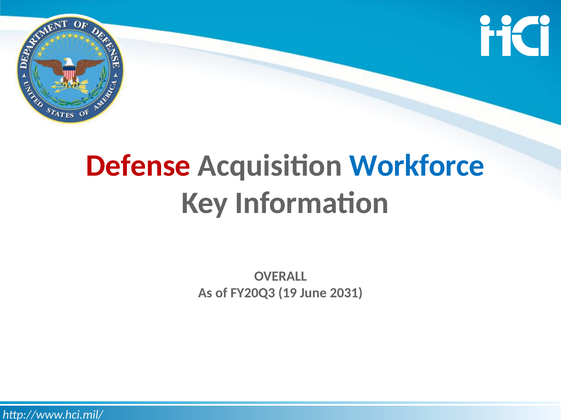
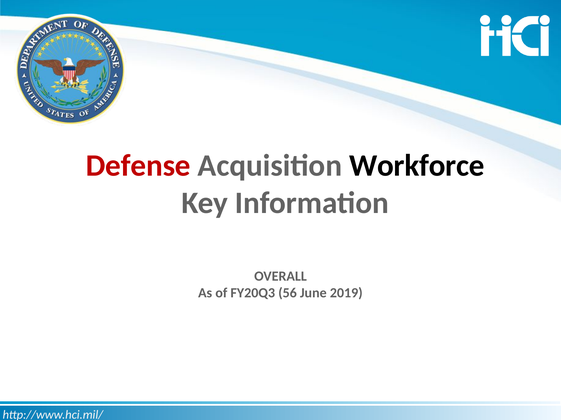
Workforce colour: blue -> black
19: 19 -> 56
2031: 2031 -> 2019
